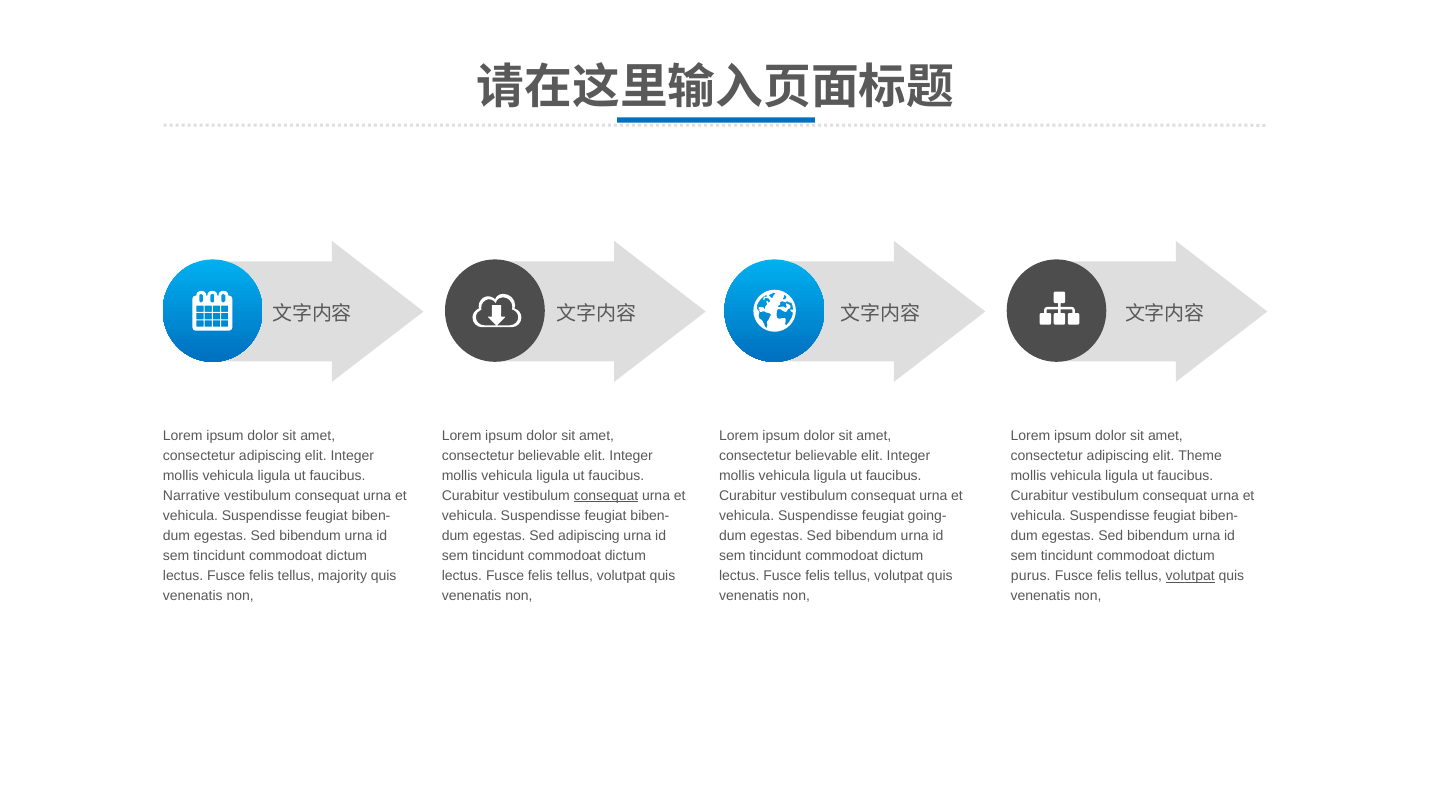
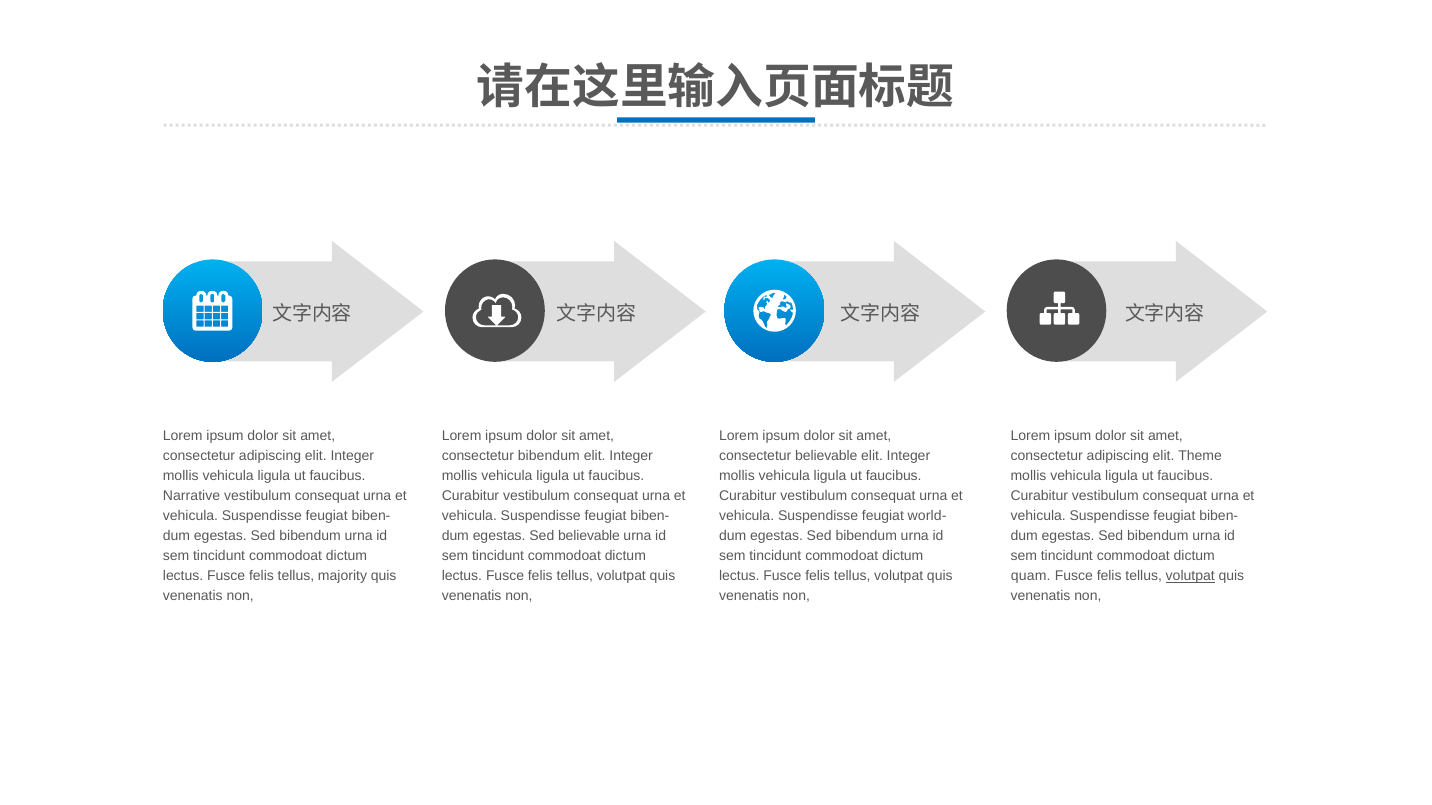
believable at (549, 456): believable -> bibendum
consequat at (606, 496) underline: present -> none
going-: going- -> world-
Sed adipiscing: adipiscing -> believable
purus: purus -> quam
